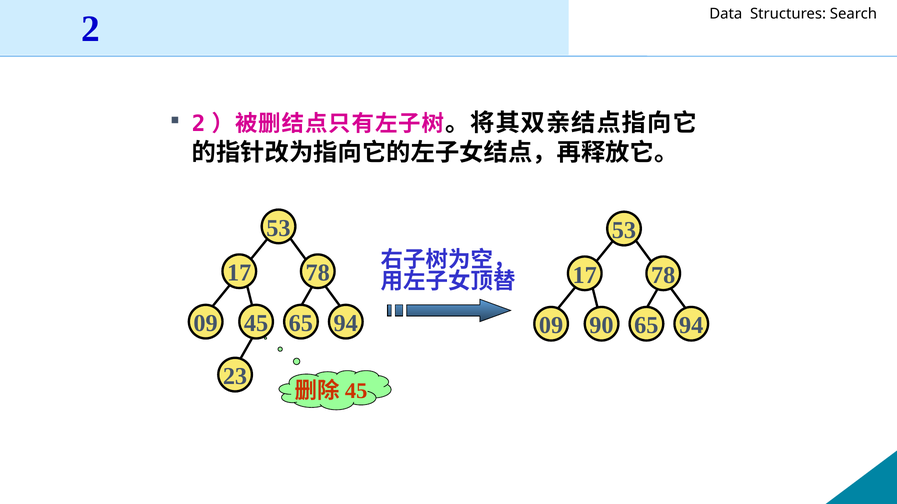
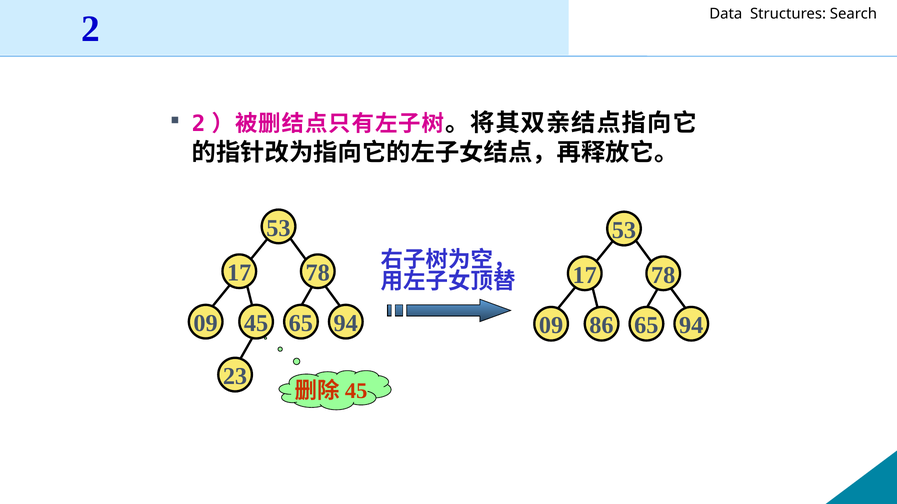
90: 90 -> 86
